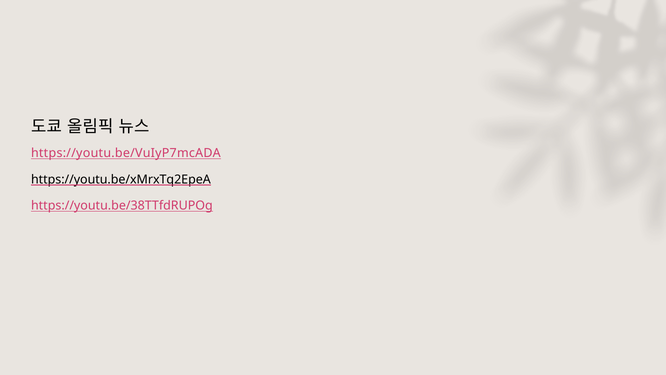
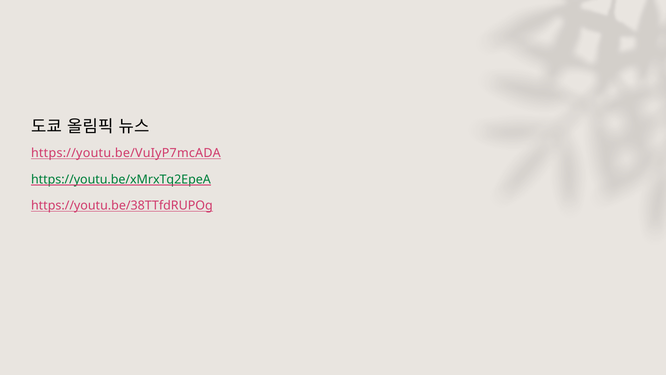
https://youtu.be/xMrxTq2EpeA colour: black -> green
